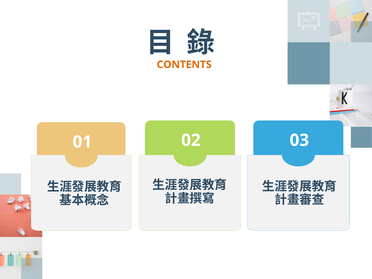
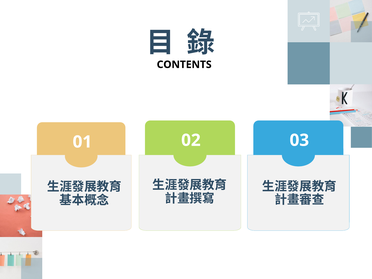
CONTENTS colour: orange -> black
